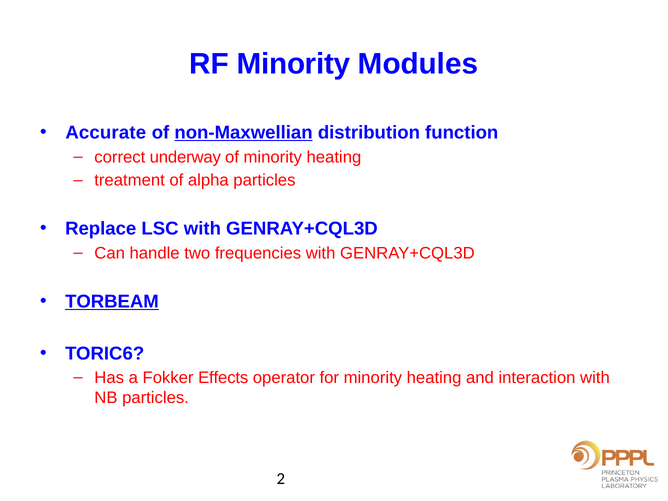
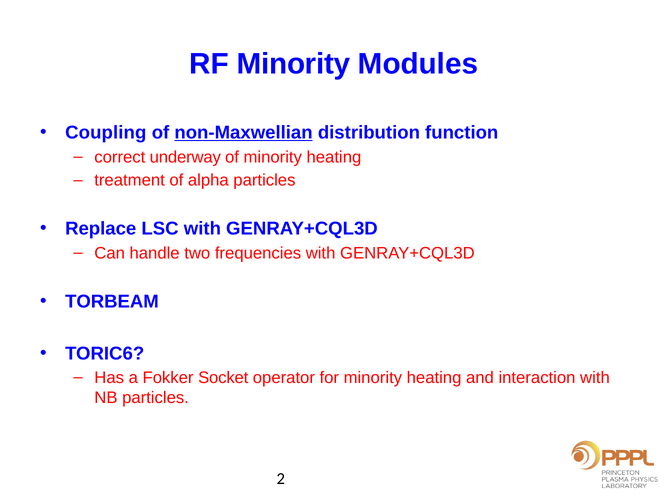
Accurate: Accurate -> Coupling
TORBEAM underline: present -> none
Effects: Effects -> Socket
